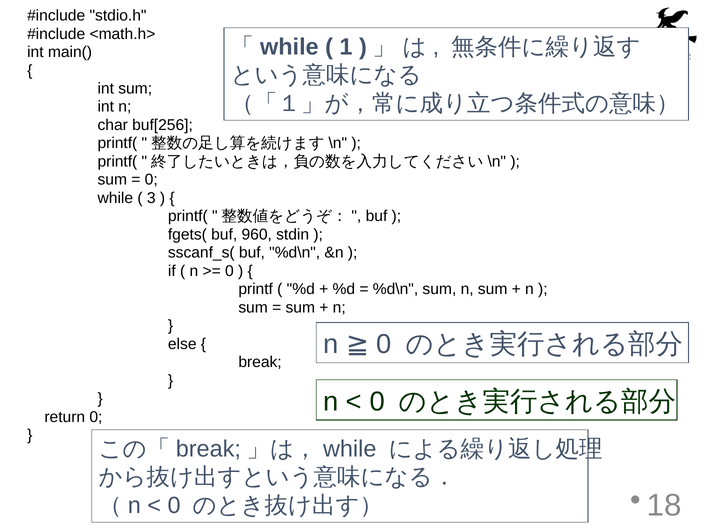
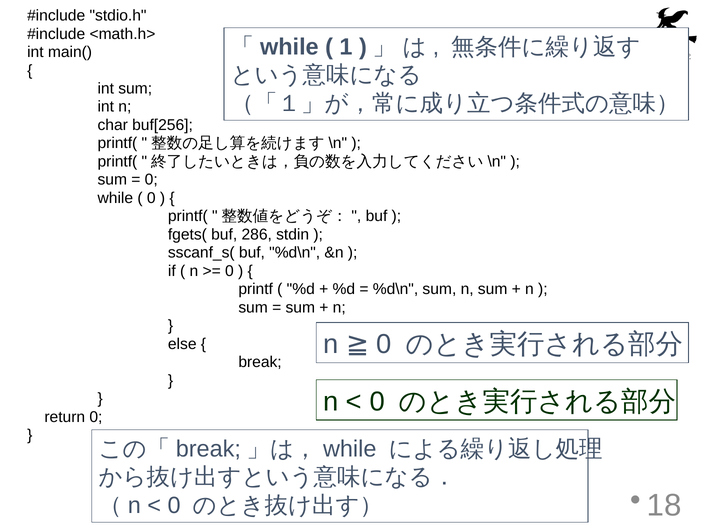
3 at (151, 198): 3 -> 0
960: 960 -> 286
